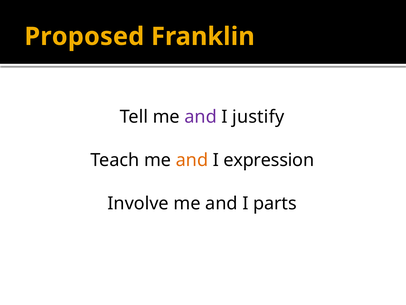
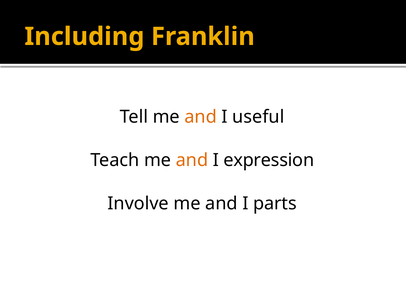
Proposed: Proposed -> Including
and at (201, 117) colour: purple -> orange
justify: justify -> useful
